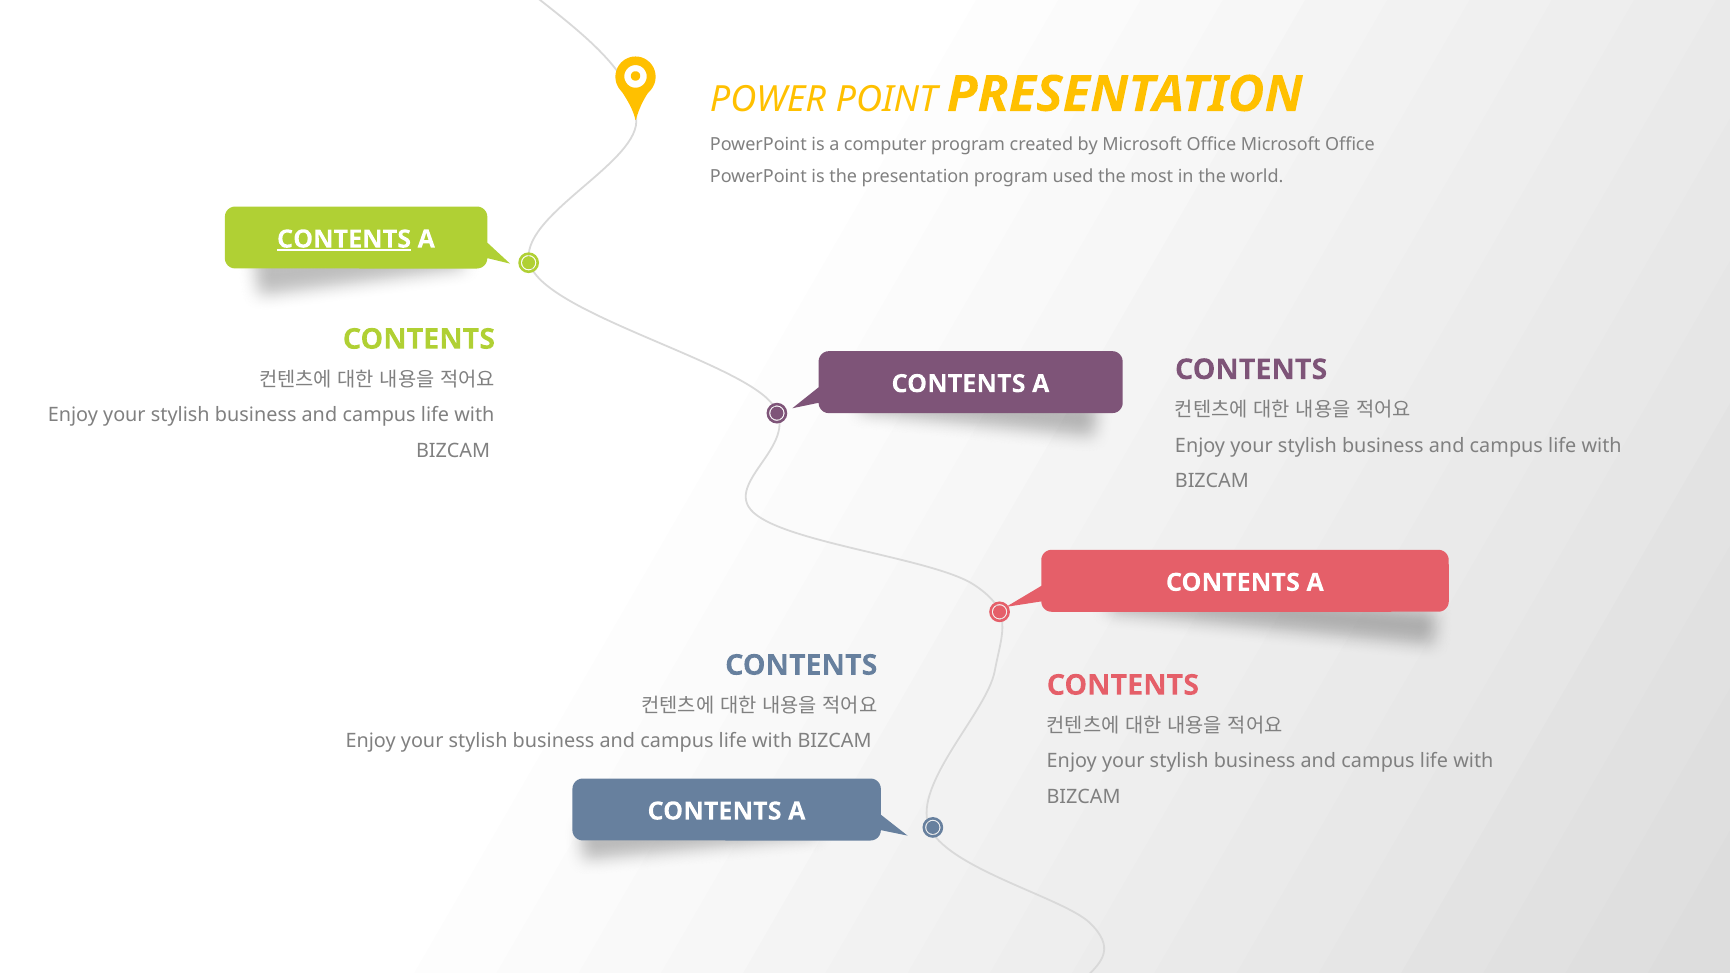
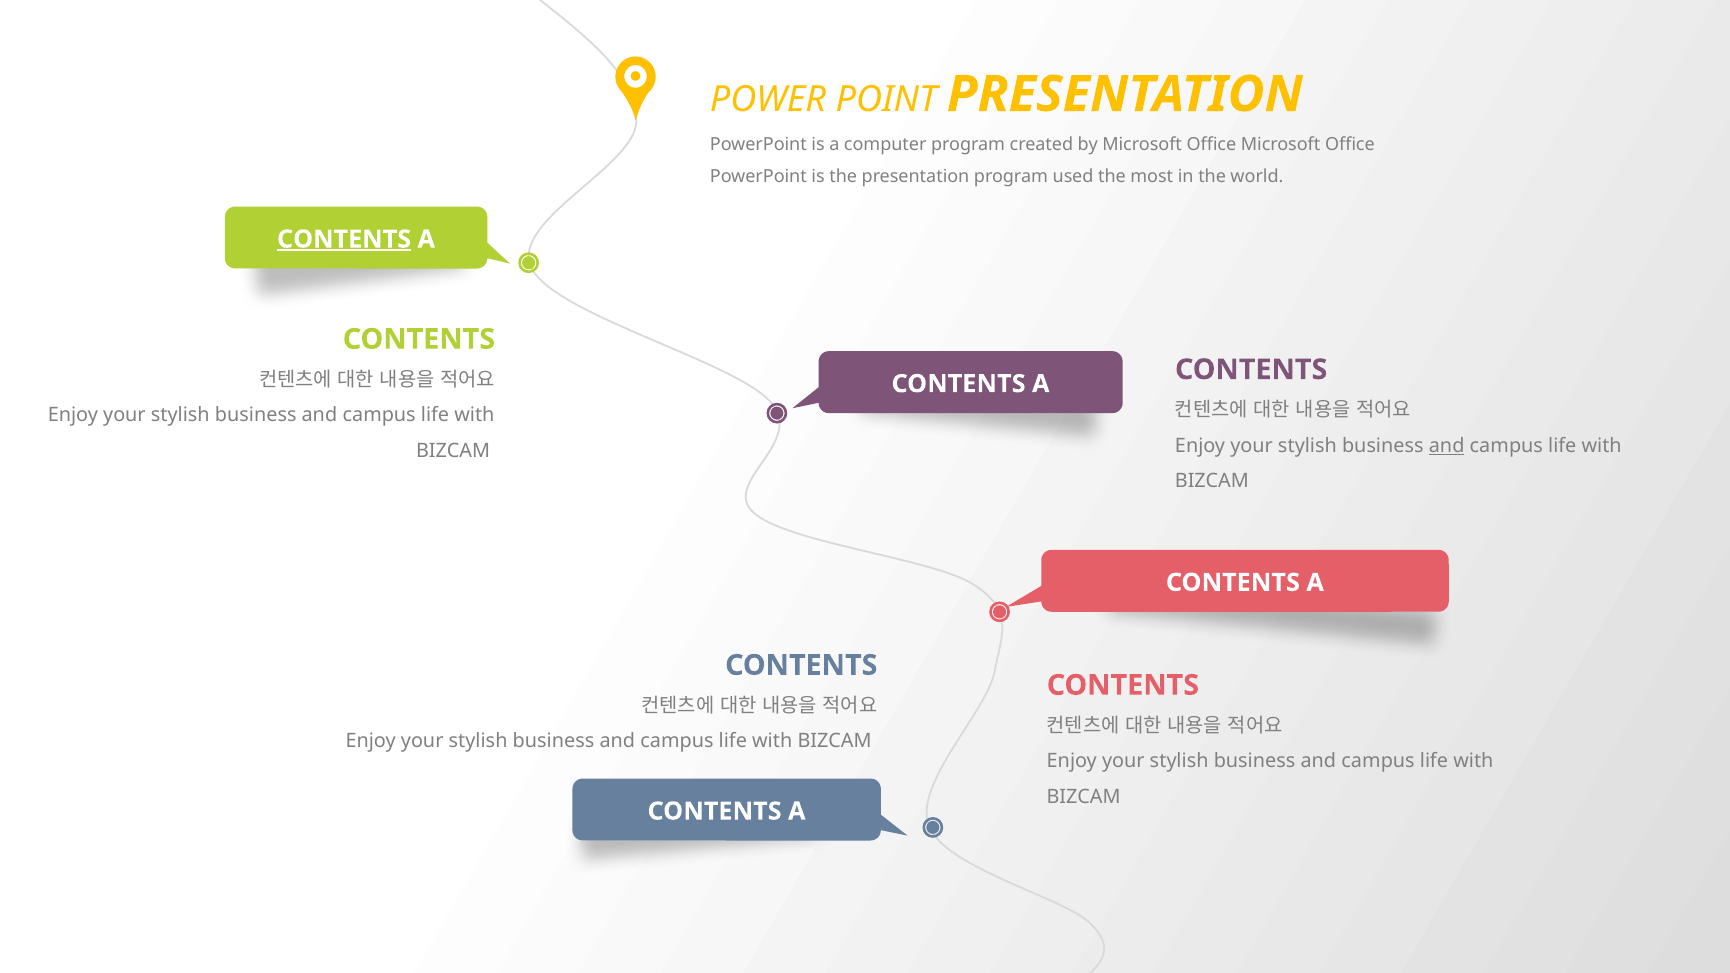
and at (1447, 446) underline: none -> present
